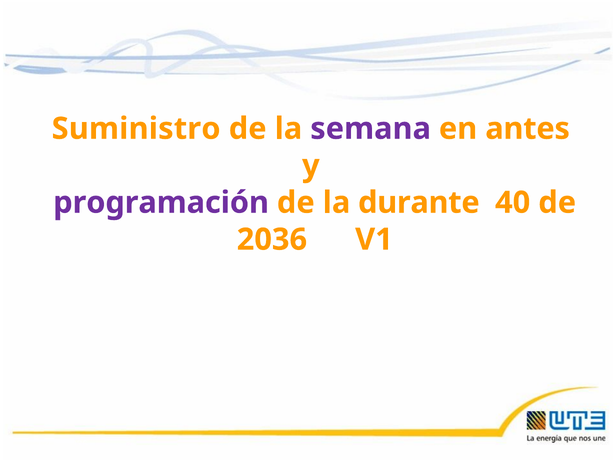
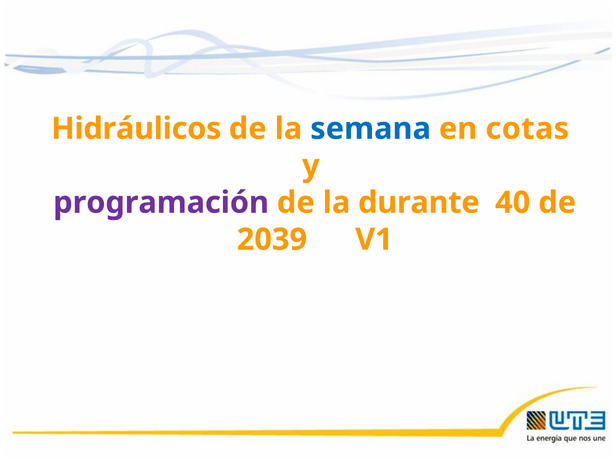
Suministro: Suministro -> Hidráulicos
semana colour: purple -> blue
antes: antes -> cotas
2036: 2036 -> 2039
